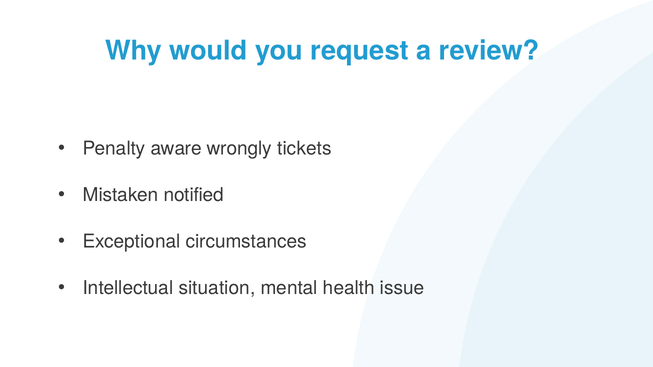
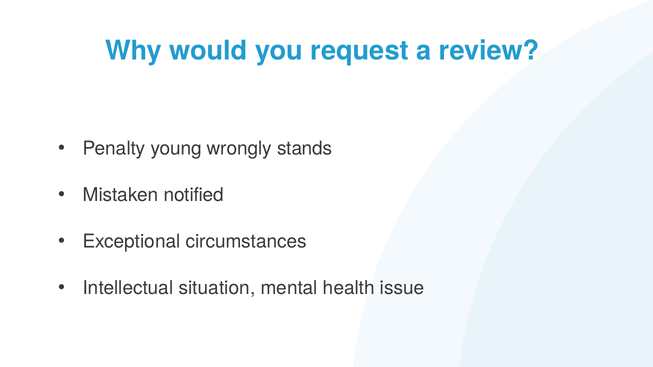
aware: aware -> young
tickets: tickets -> stands
